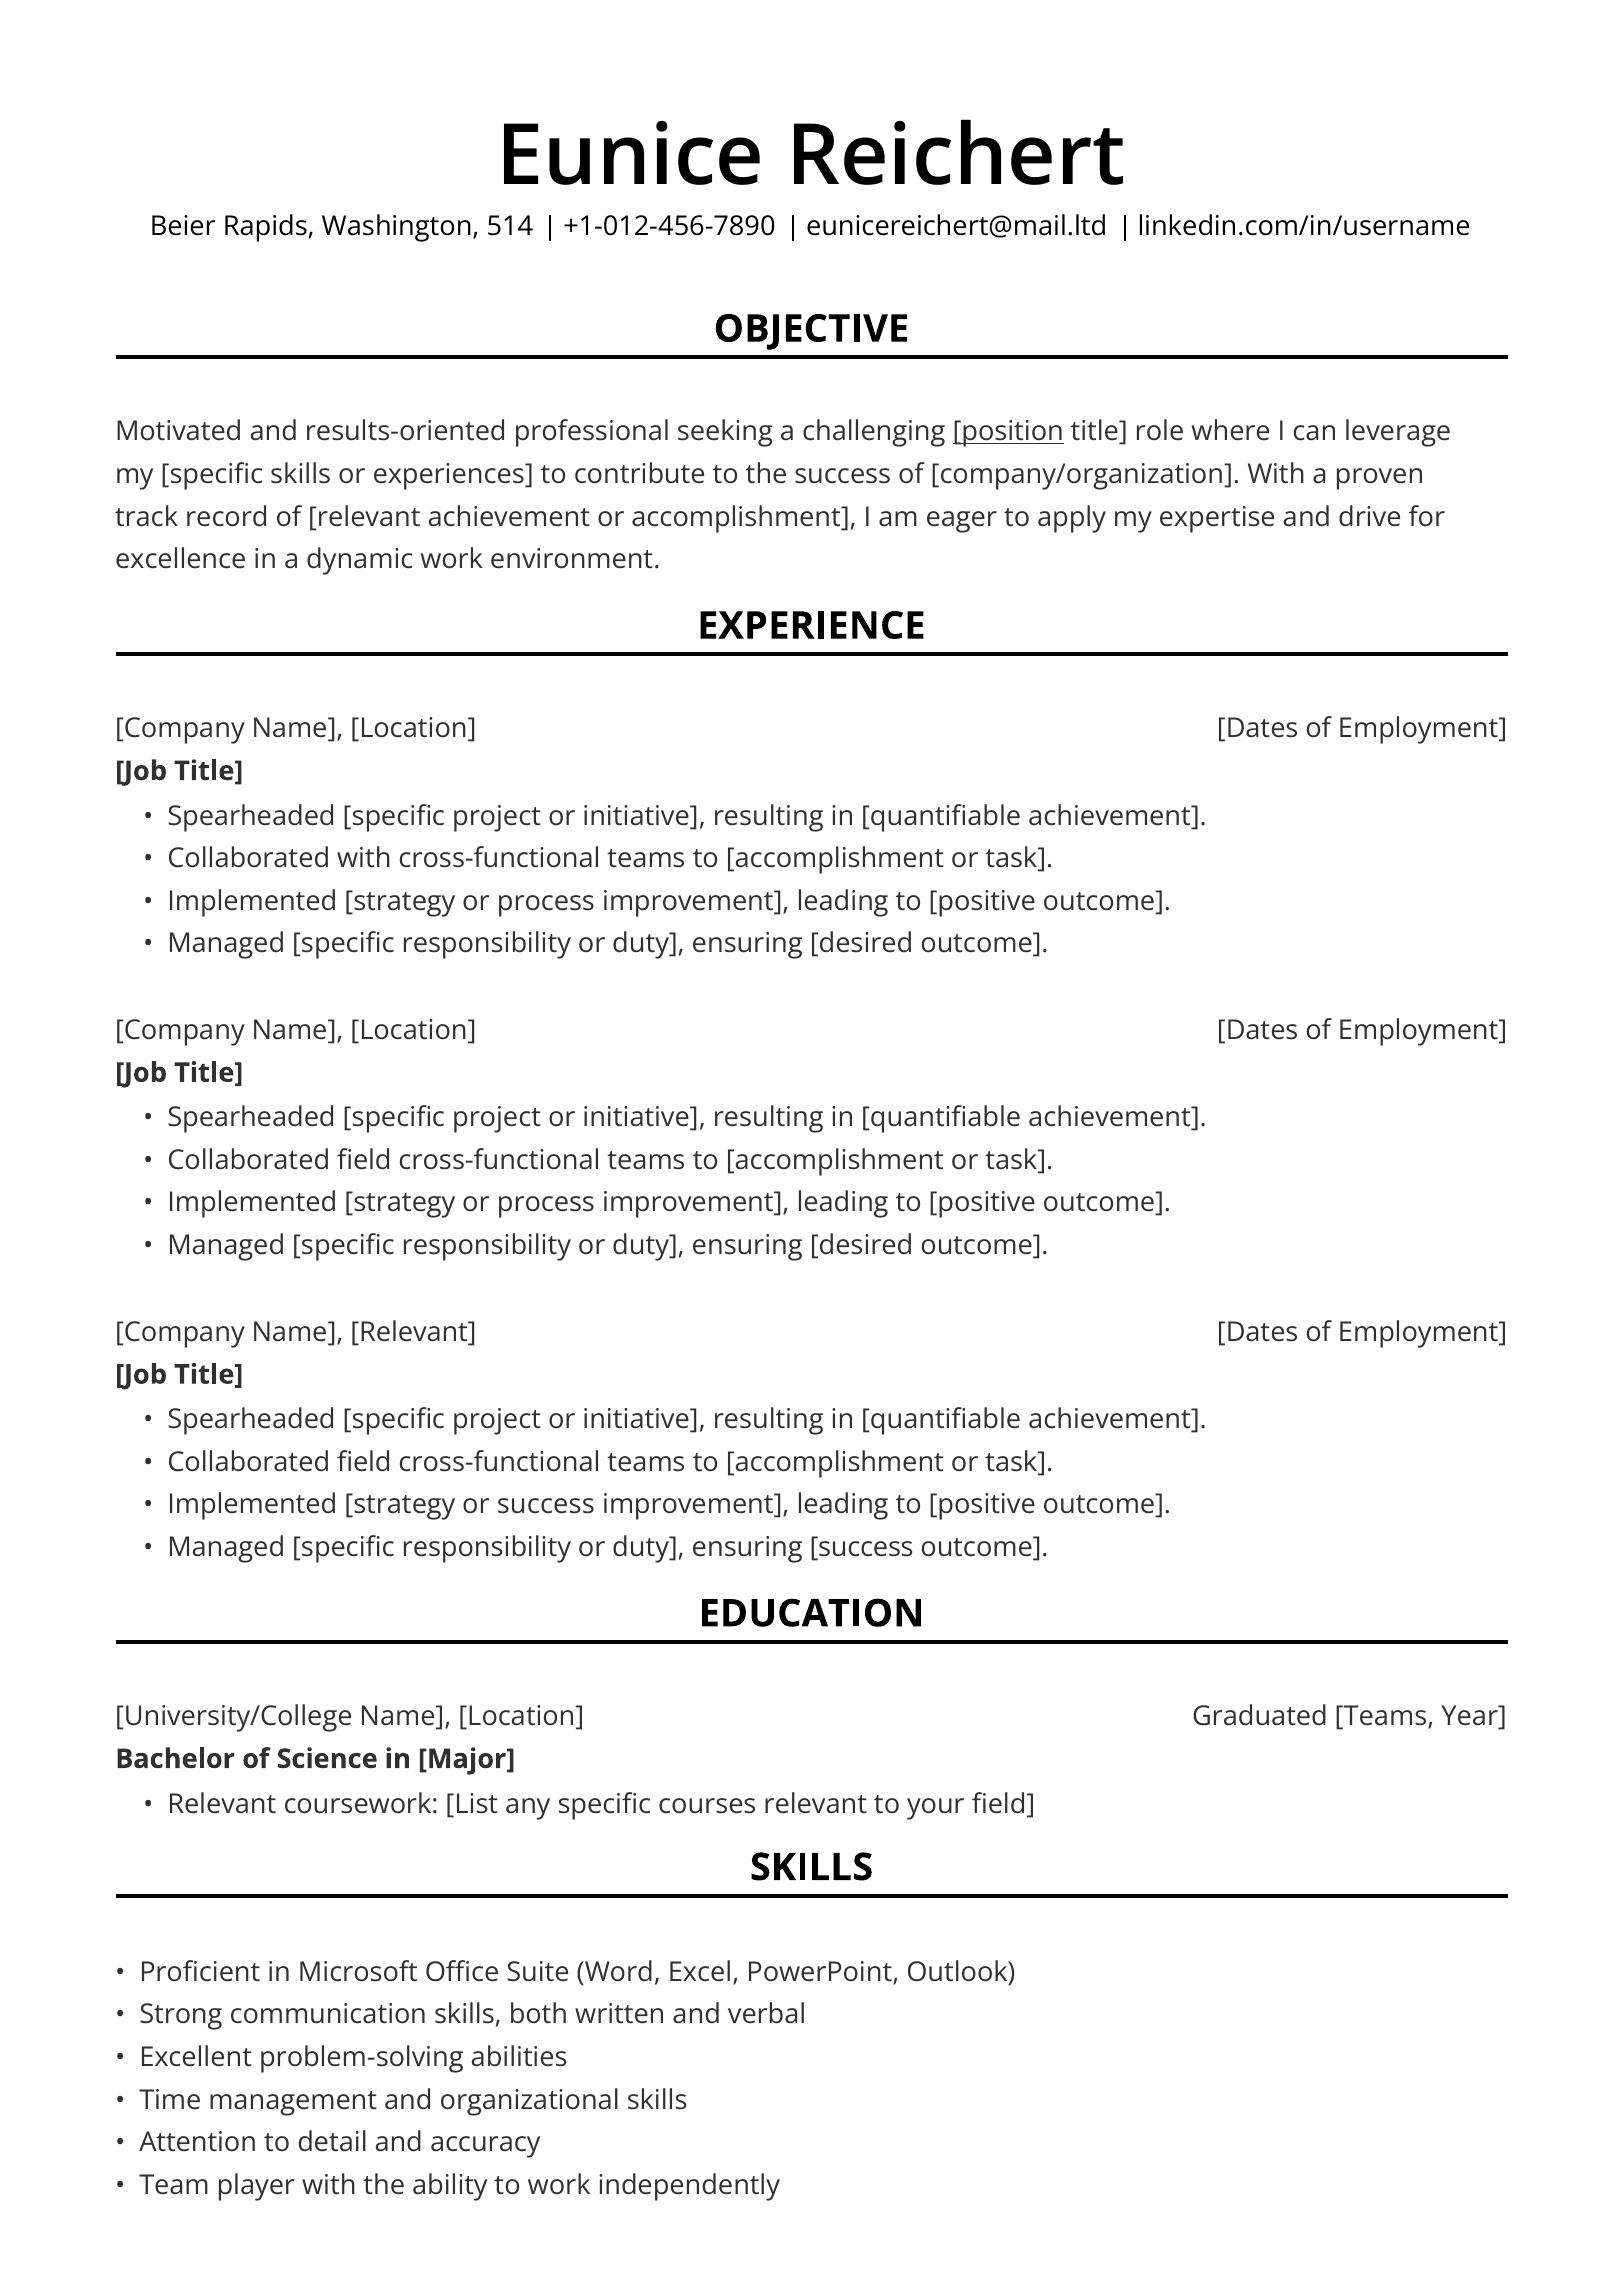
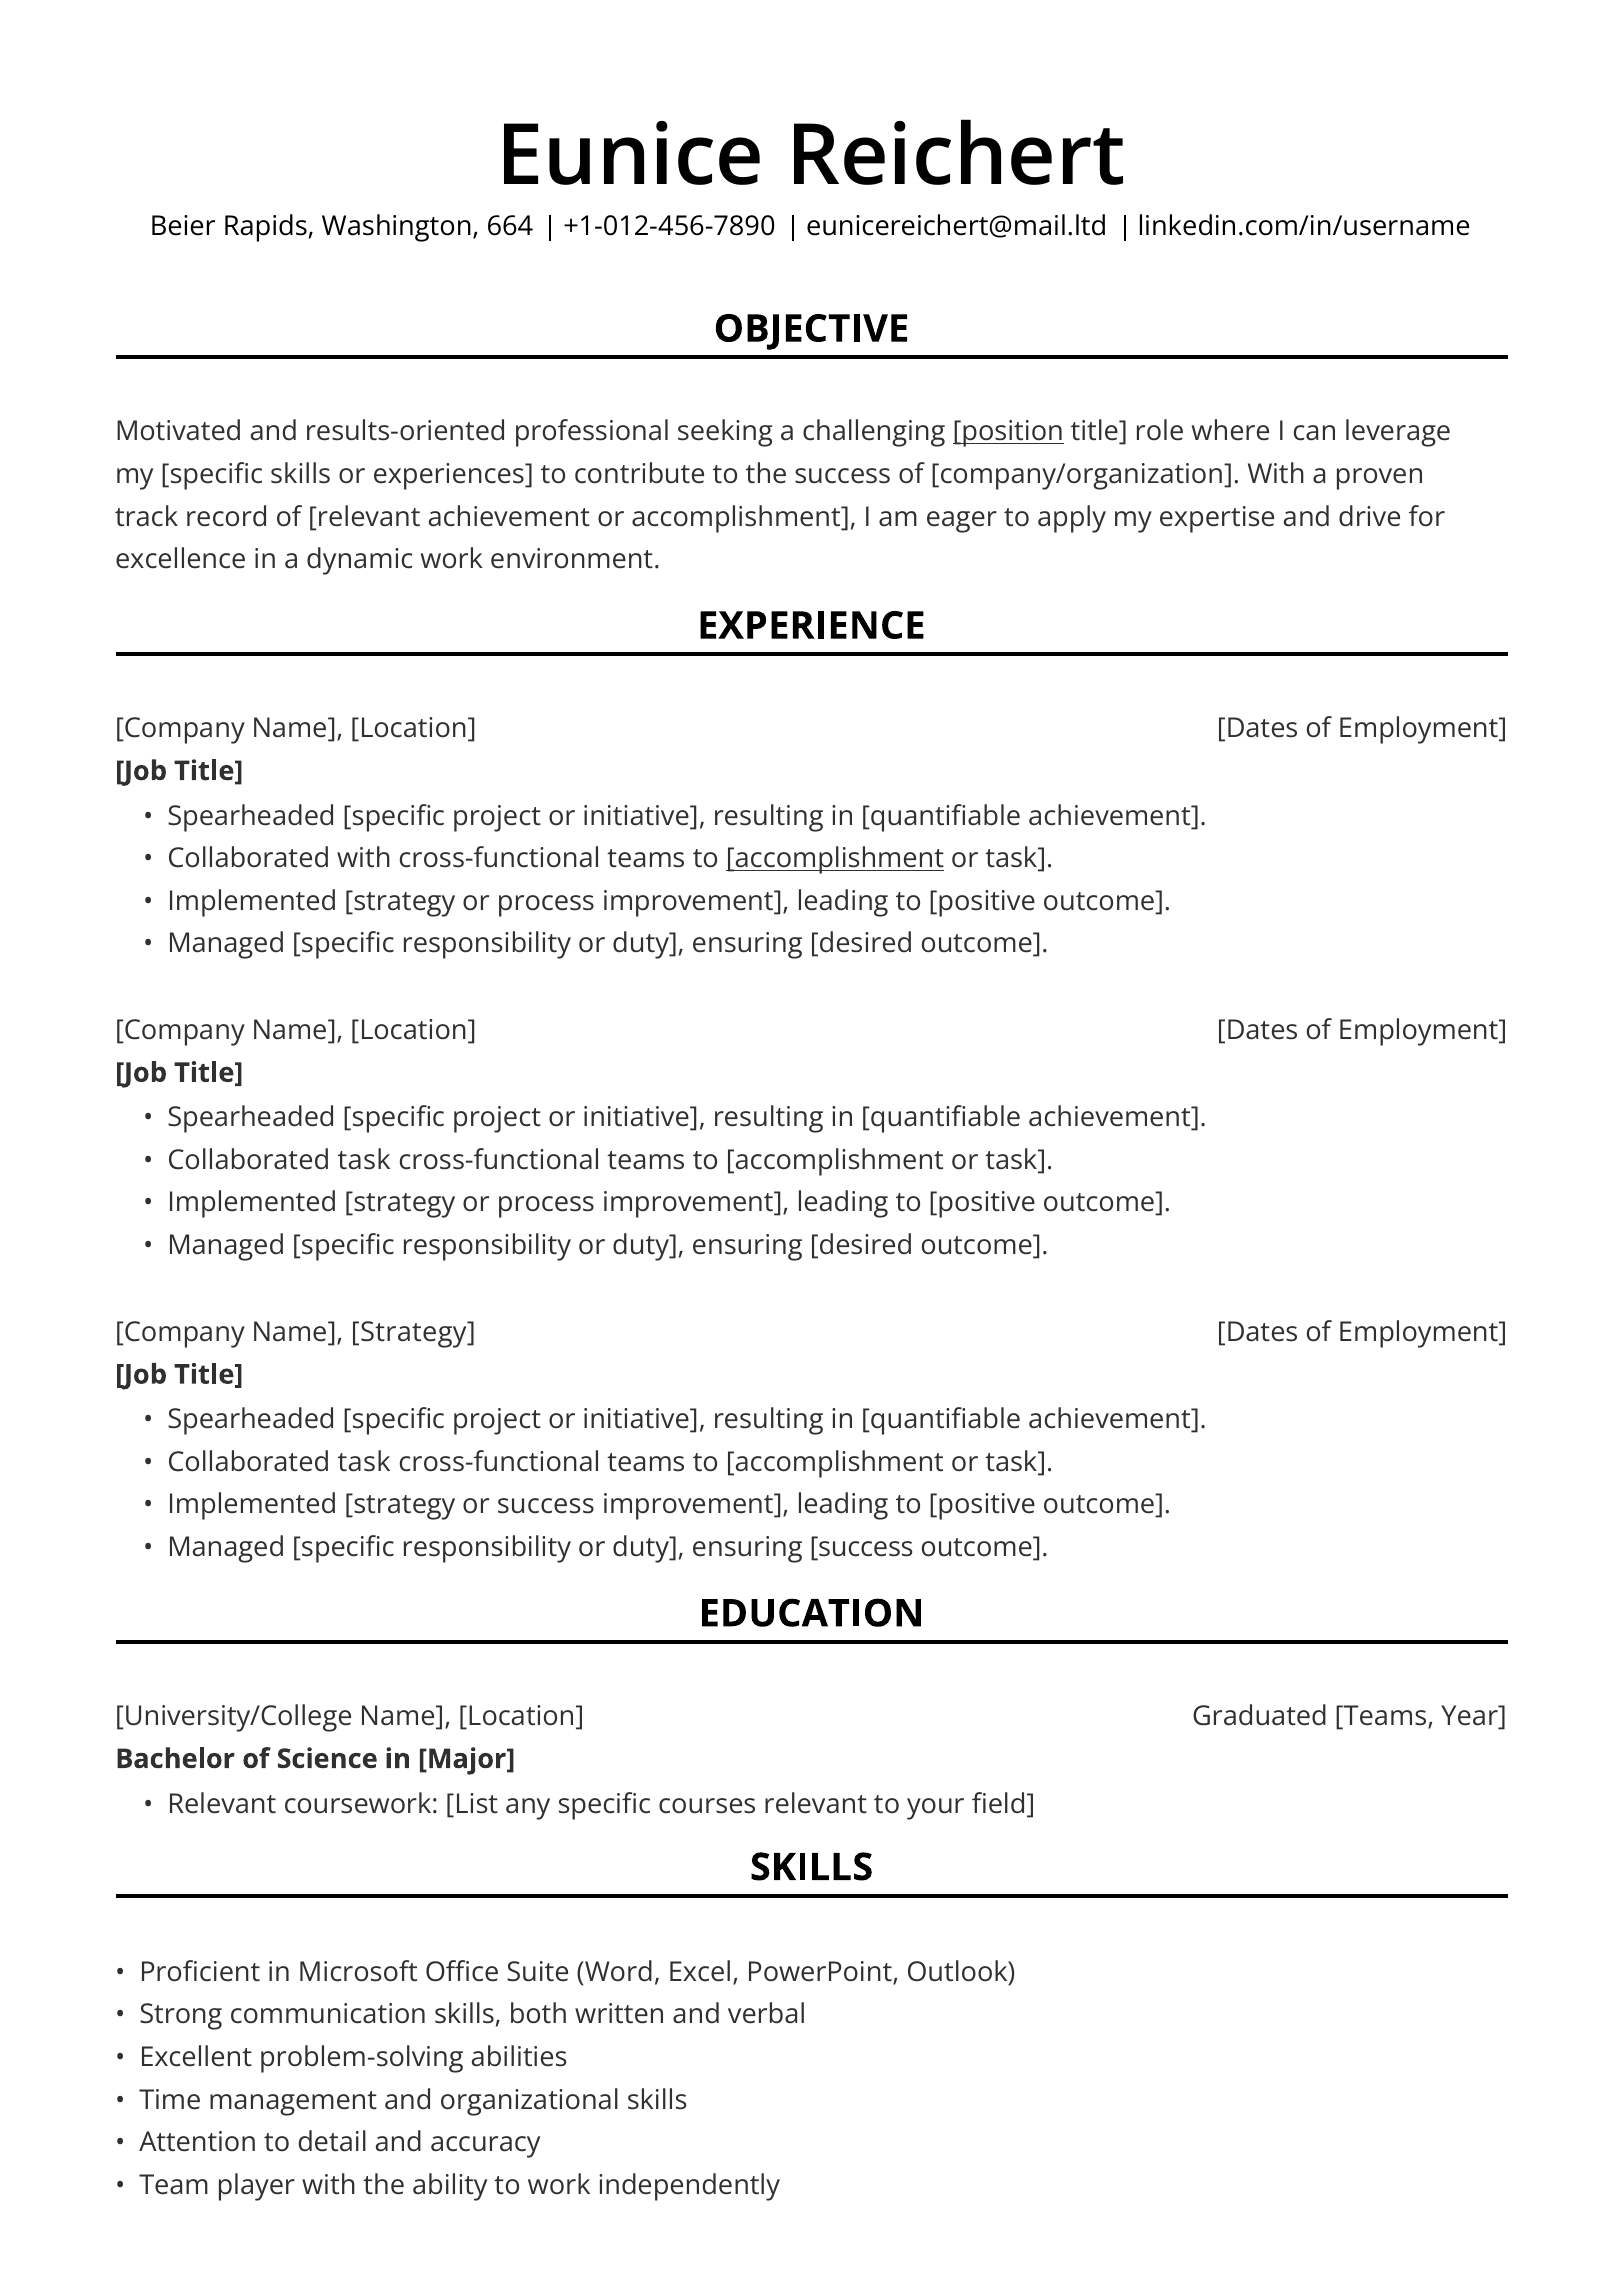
514: 514 -> 664
accomplishment at (835, 859) underline: none -> present
field at (364, 1161): field -> task
Name Relevant: Relevant -> Strategy
field at (364, 1462): field -> task
